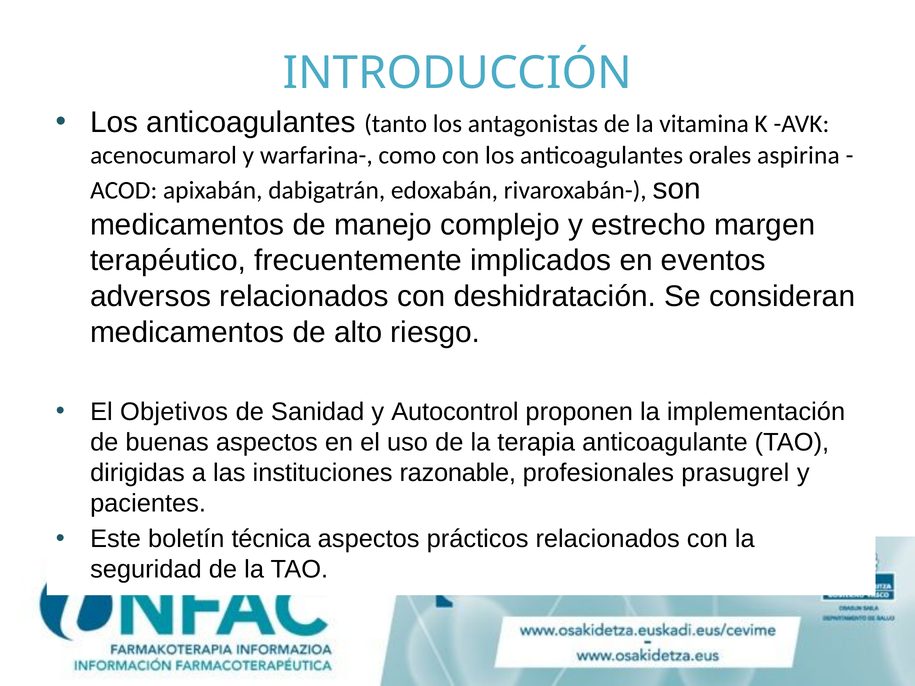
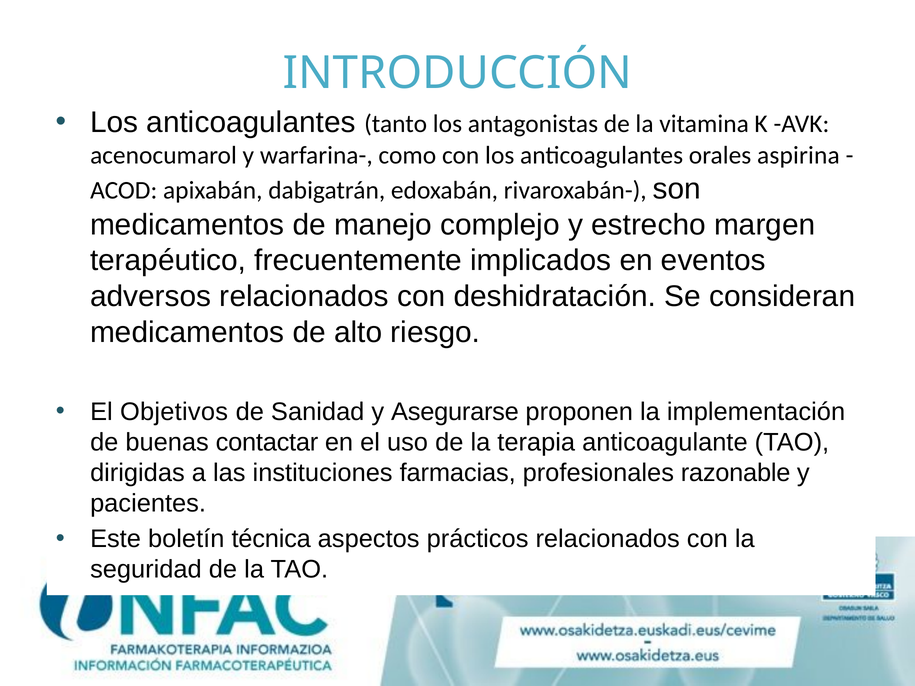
Autocontrol: Autocontrol -> Asegurarse
buenas aspectos: aspectos -> contactar
razonable: razonable -> farmacias
prasugrel: prasugrel -> razonable
